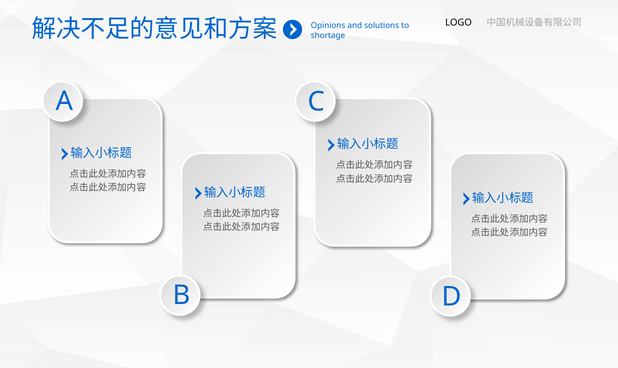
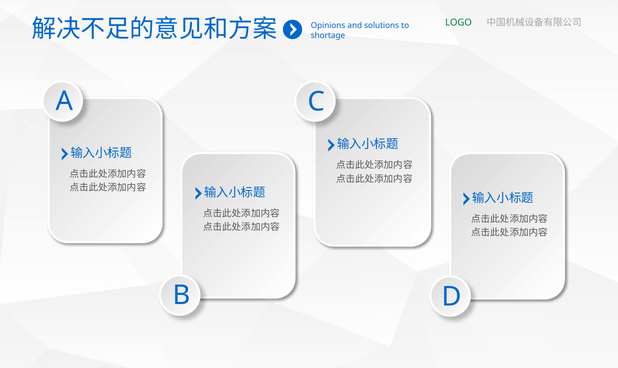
LOGO colour: black -> green
